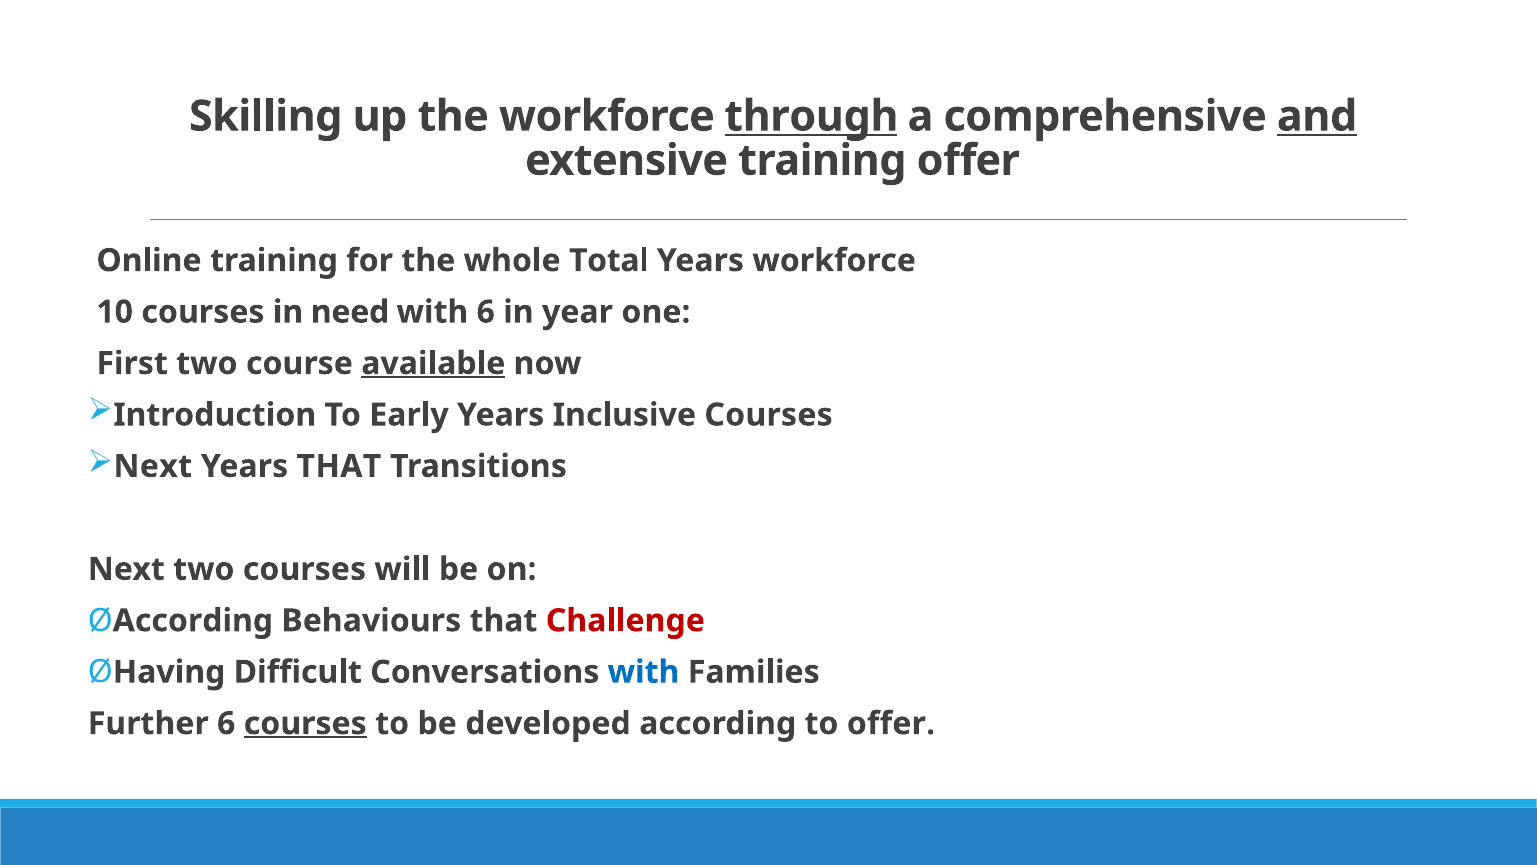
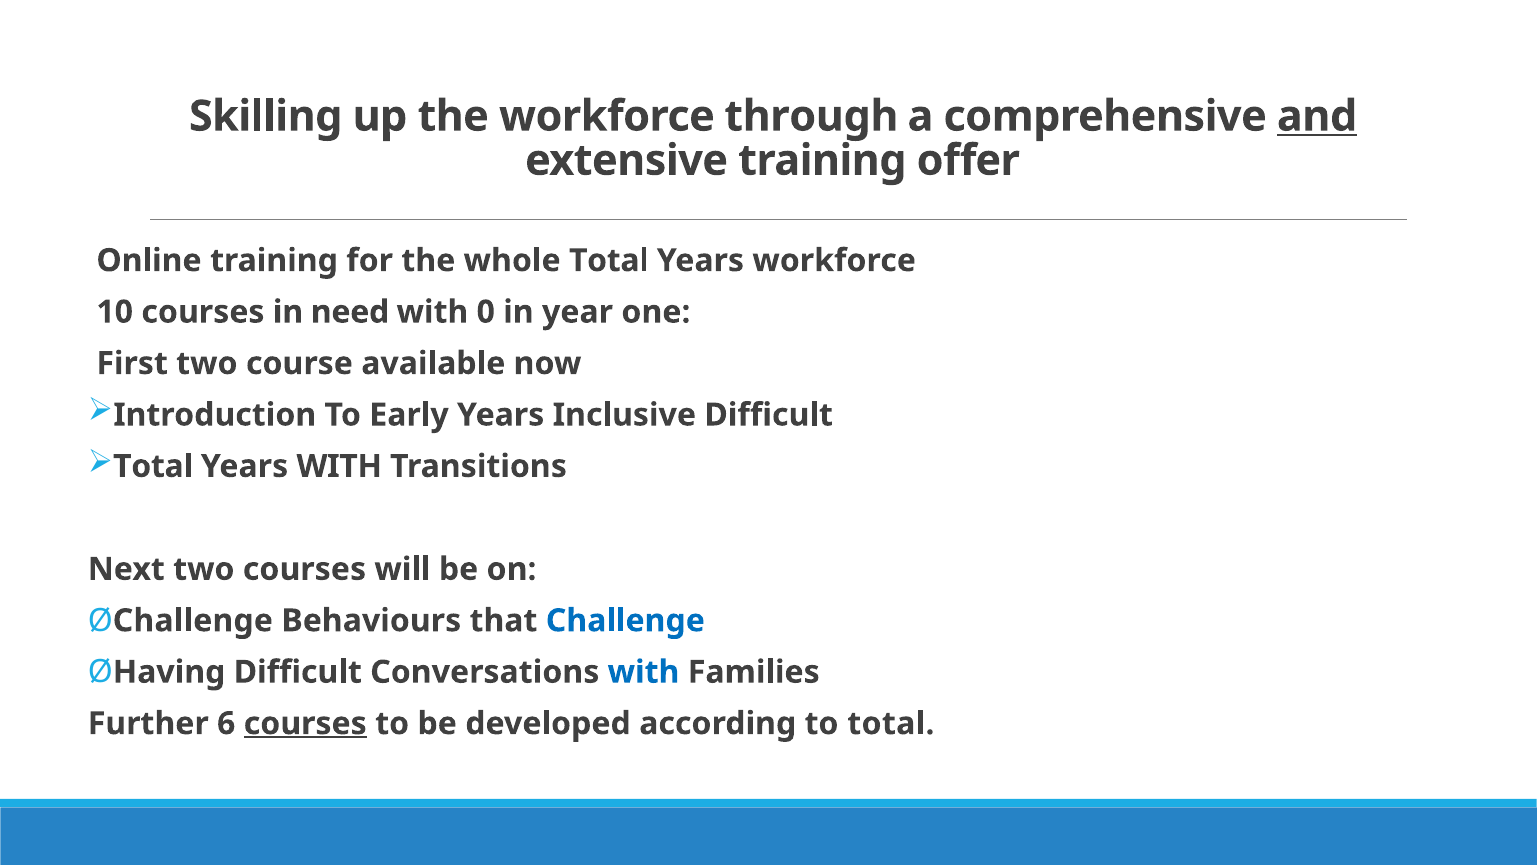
through underline: present -> none
with 6: 6 -> 0
available underline: present -> none
Inclusive Courses: Courses -> Difficult
Next at (153, 466): Next -> Total
Years THAT: THAT -> WITH
According at (193, 620): According -> Challenge
Challenge at (625, 620) colour: red -> blue
to offer: offer -> total
